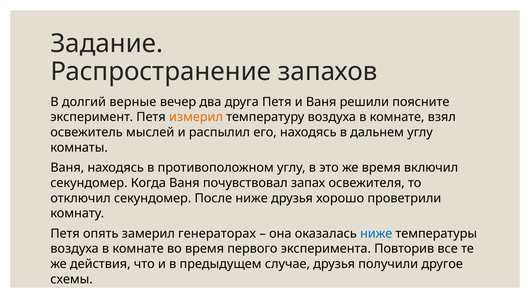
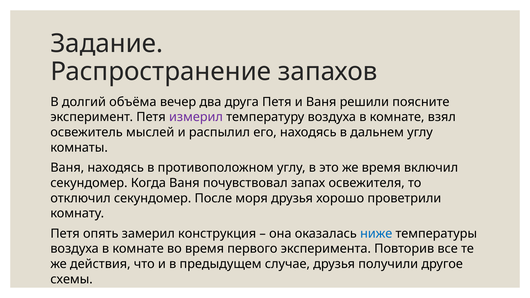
верные: верные -> объёма
измерил colour: orange -> purple
После ниже: ниже -> моря
генераторах: генераторах -> конструкция
